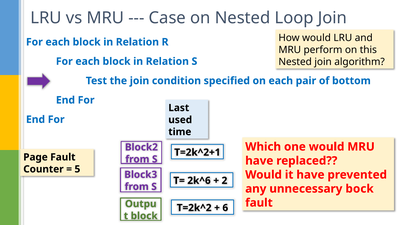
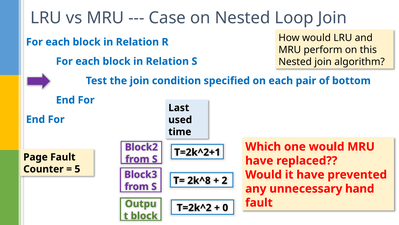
2k^6: 2k^6 -> 2k^8
bock: bock -> hand
6: 6 -> 0
